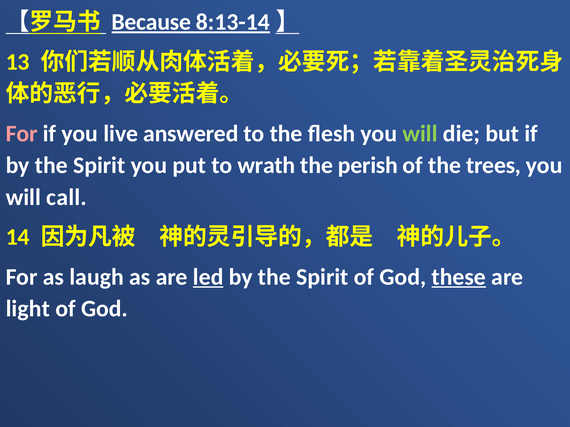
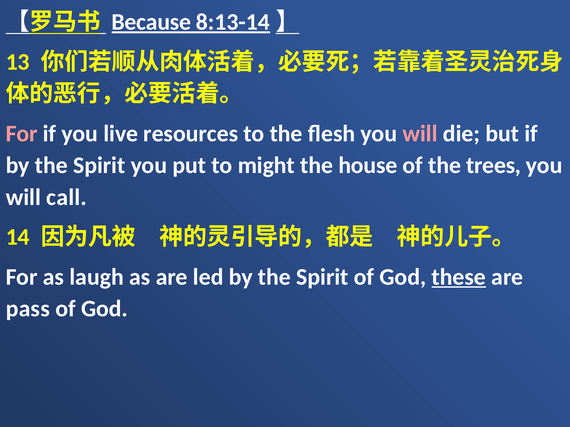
answered: answered -> resources
will at (420, 134) colour: light green -> pink
wrath: wrath -> might
perish: perish -> house
led underline: present -> none
light: light -> pass
